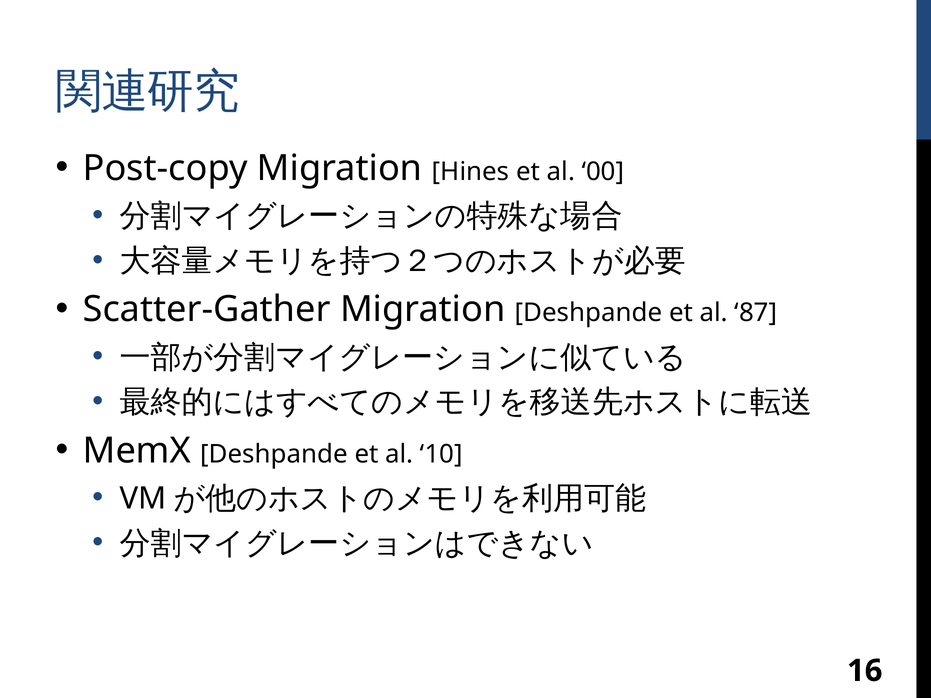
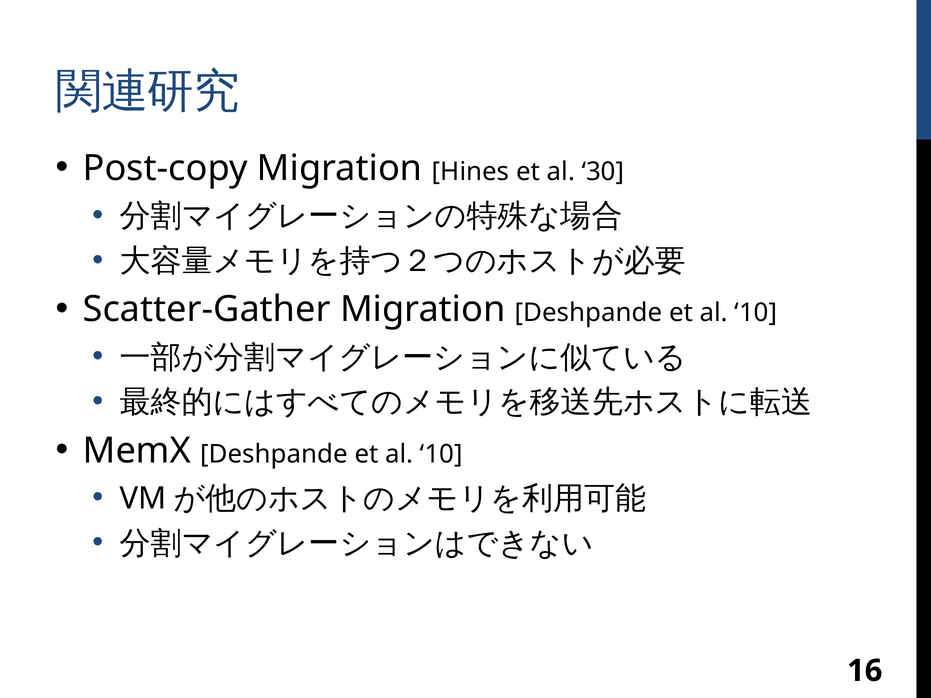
00: 00 -> 30
87 at (756, 313): 87 -> 10
